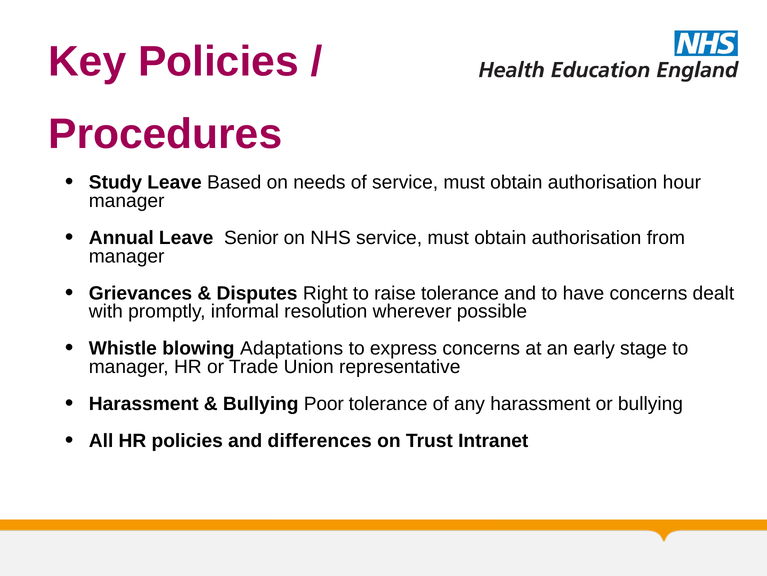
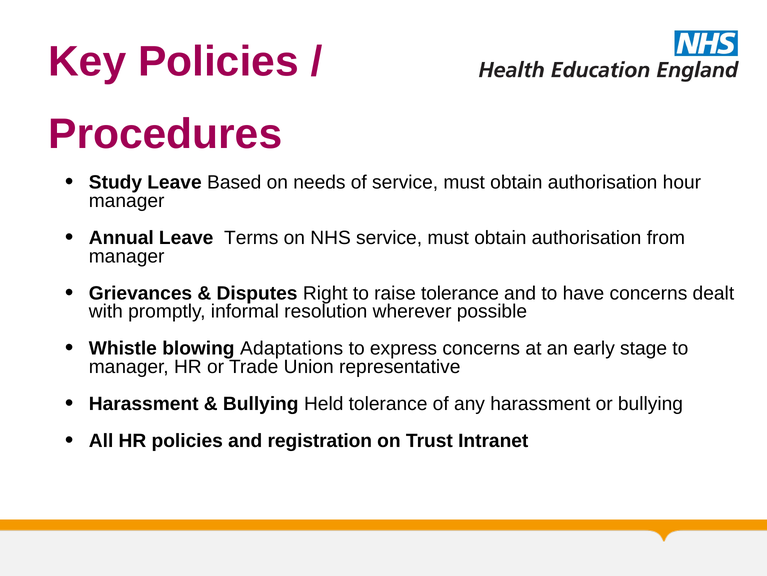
Senior: Senior -> Terms
Poor: Poor -> Held
differences: differences -> registration
